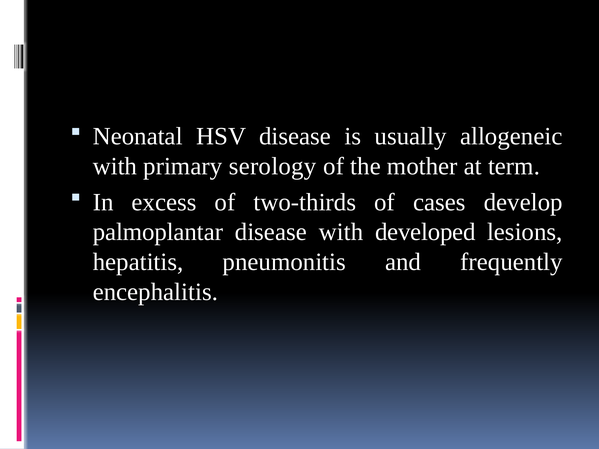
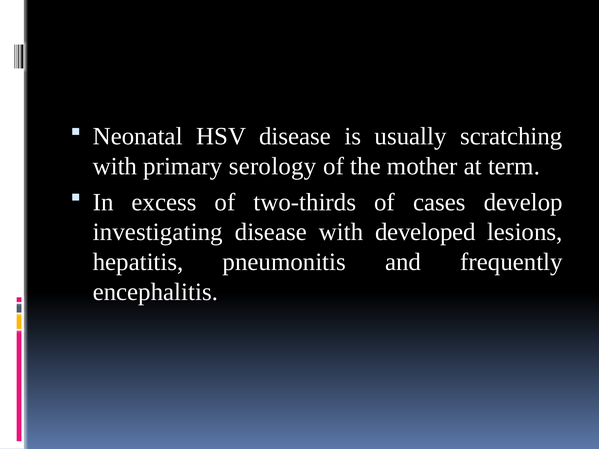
allogeneic: allogeneic -> scratching
palmoplantar: palmoplantar -> investigating
